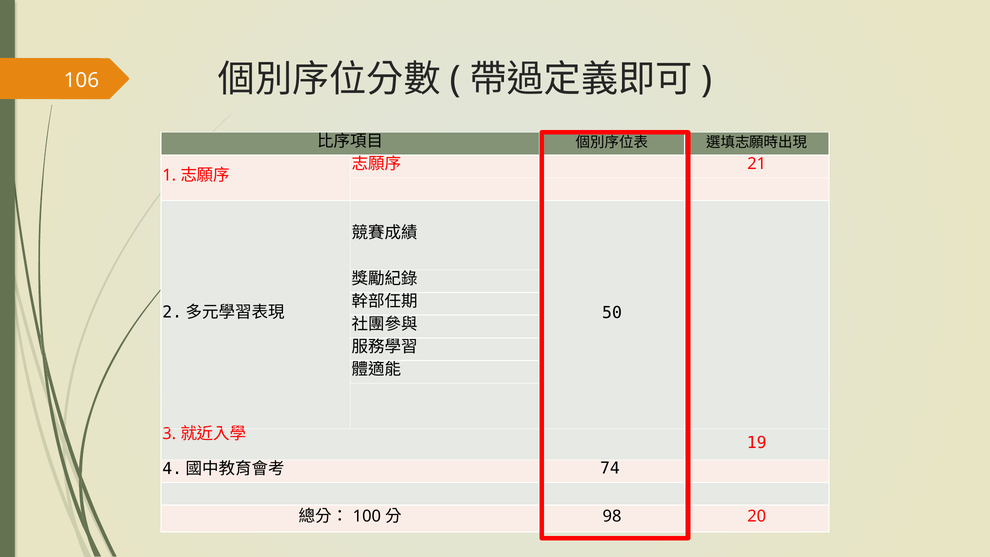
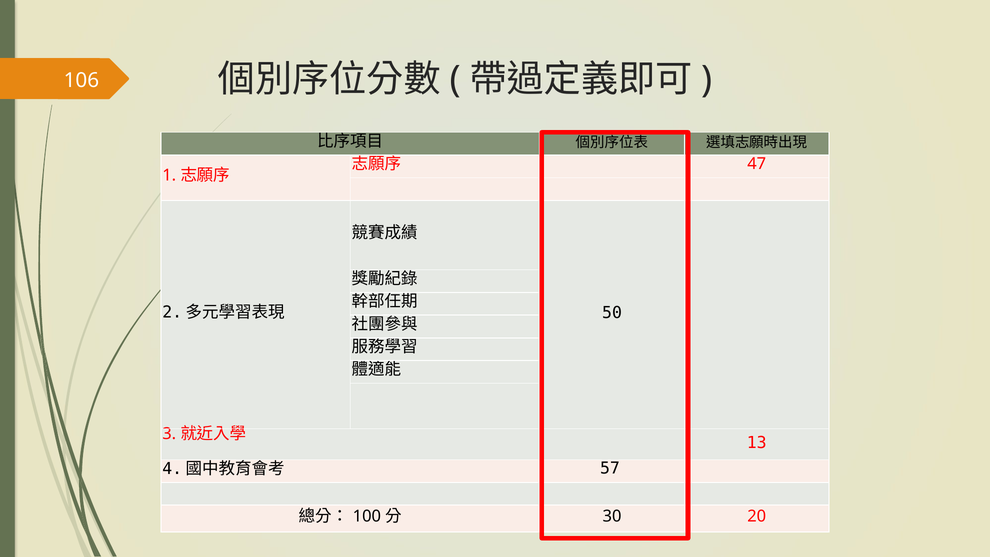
21: 21 -> 47
19: 19 -> 13
74: 74 -> 57
98: 98 -> 30
